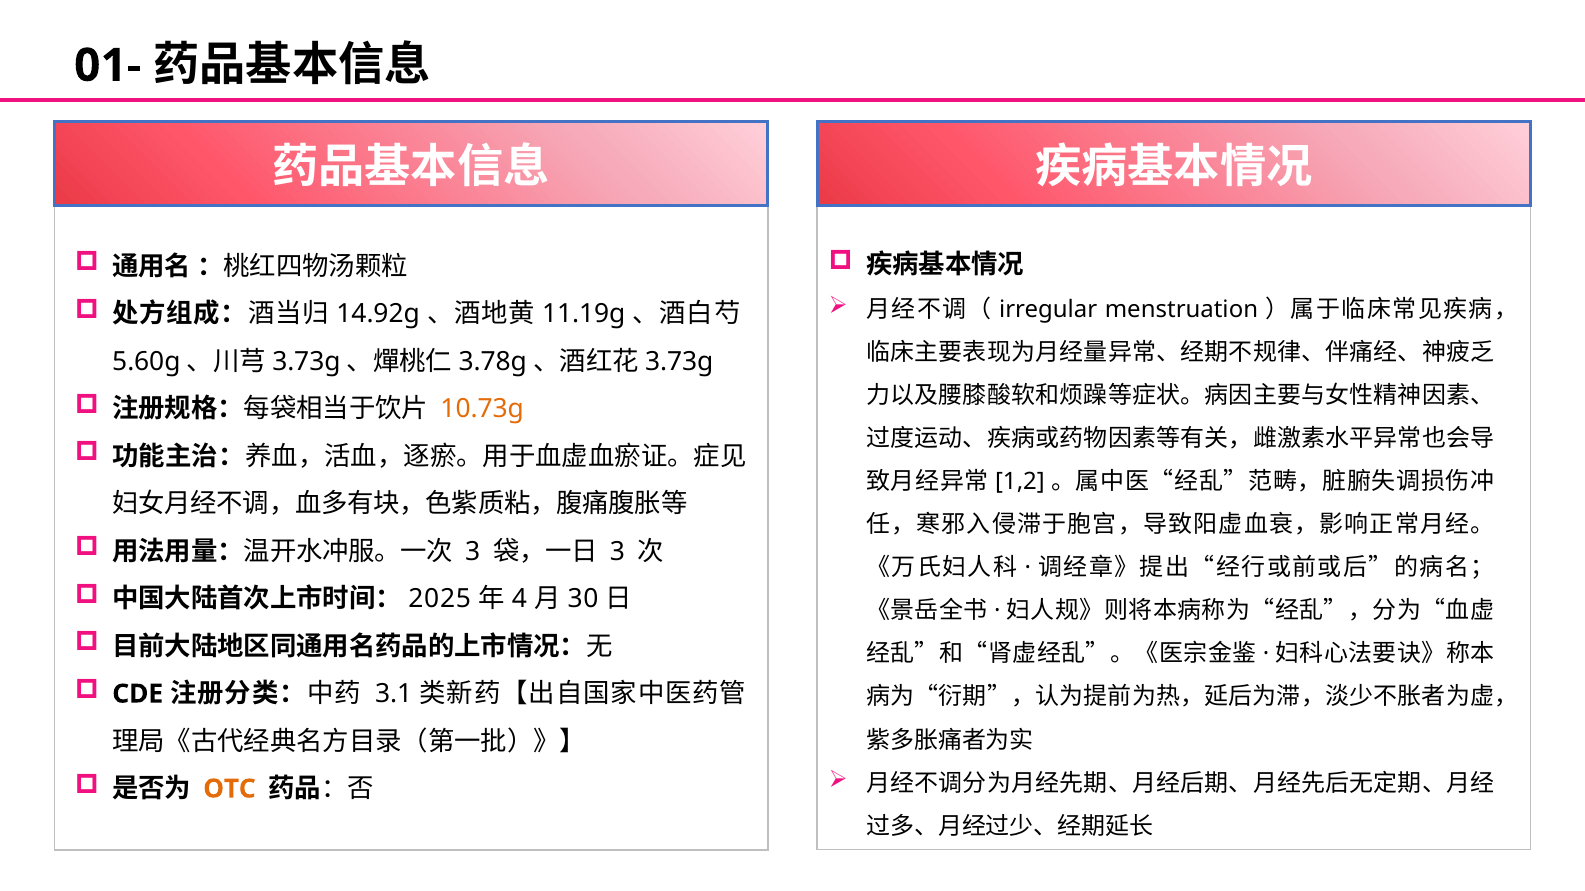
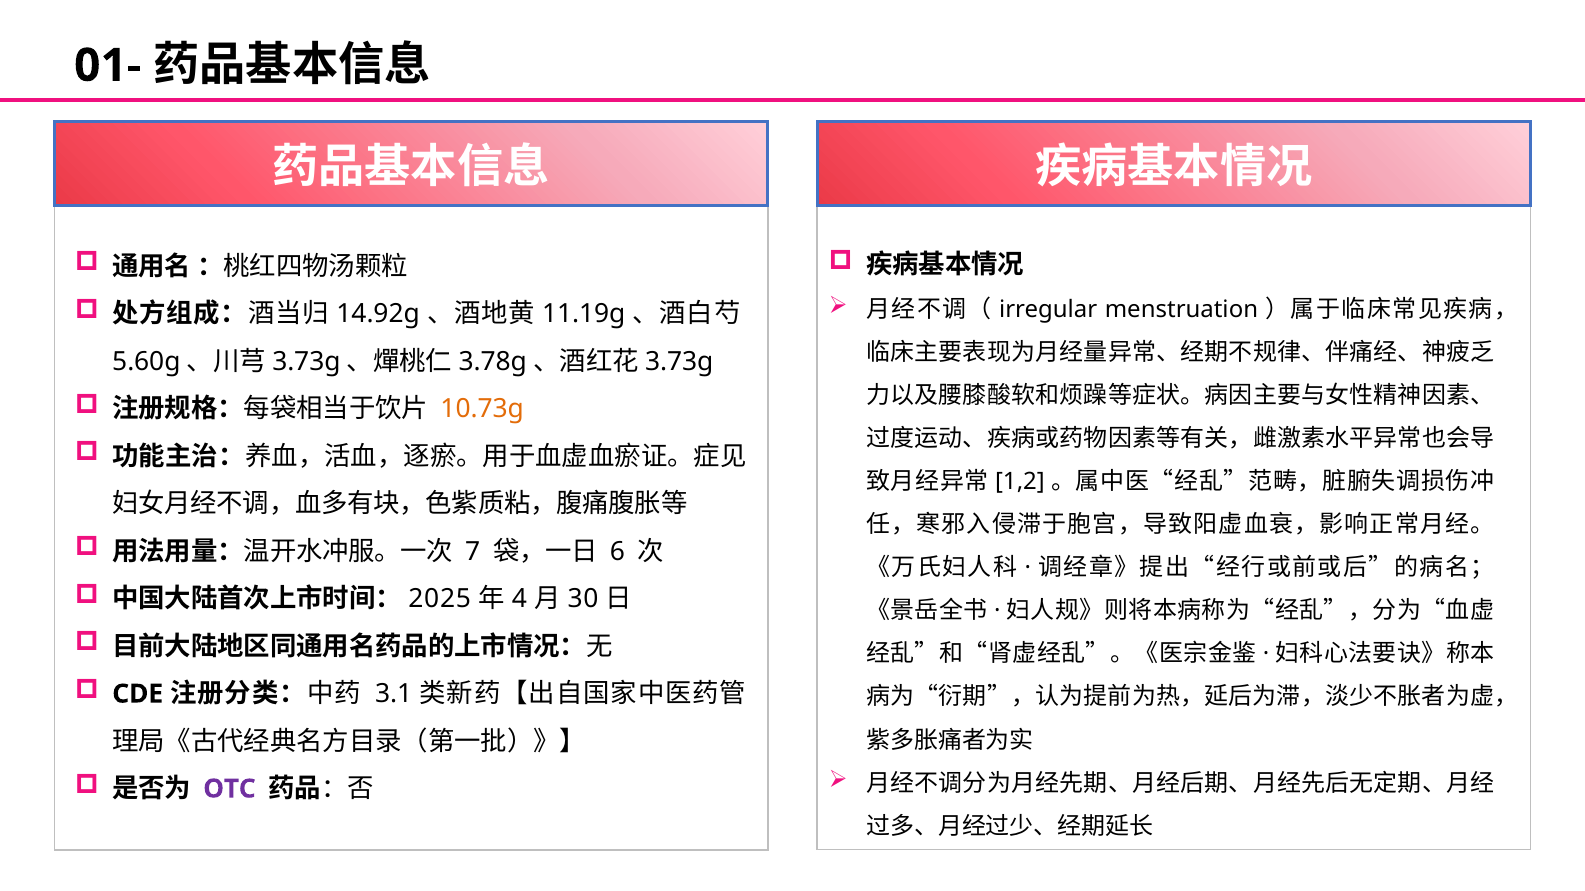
3 at (473, 552): 3 -> 7
3 at (617, 552): 3 -> 6
OTC colour: orange -> purple
